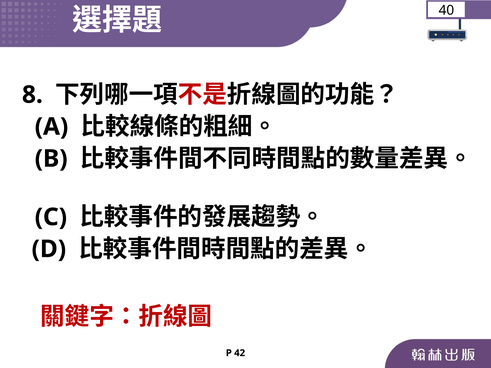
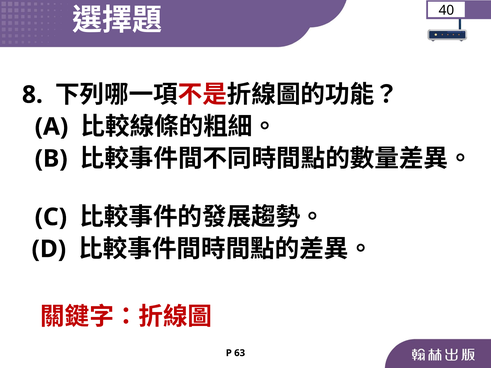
42: 42 -> 63
